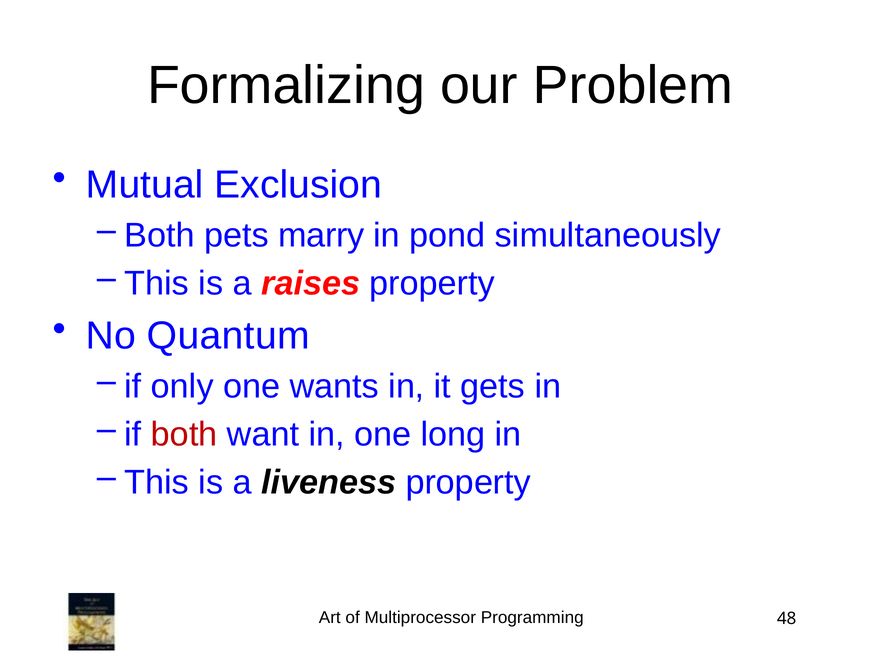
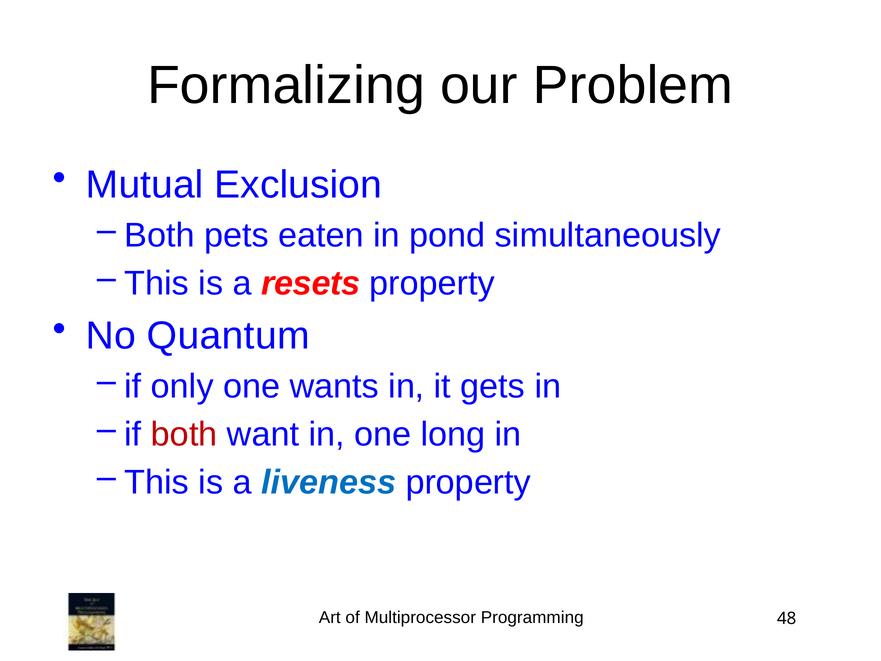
marry: marry -> eaten
raises: raises -> resets
liveness colour: black -> blue
